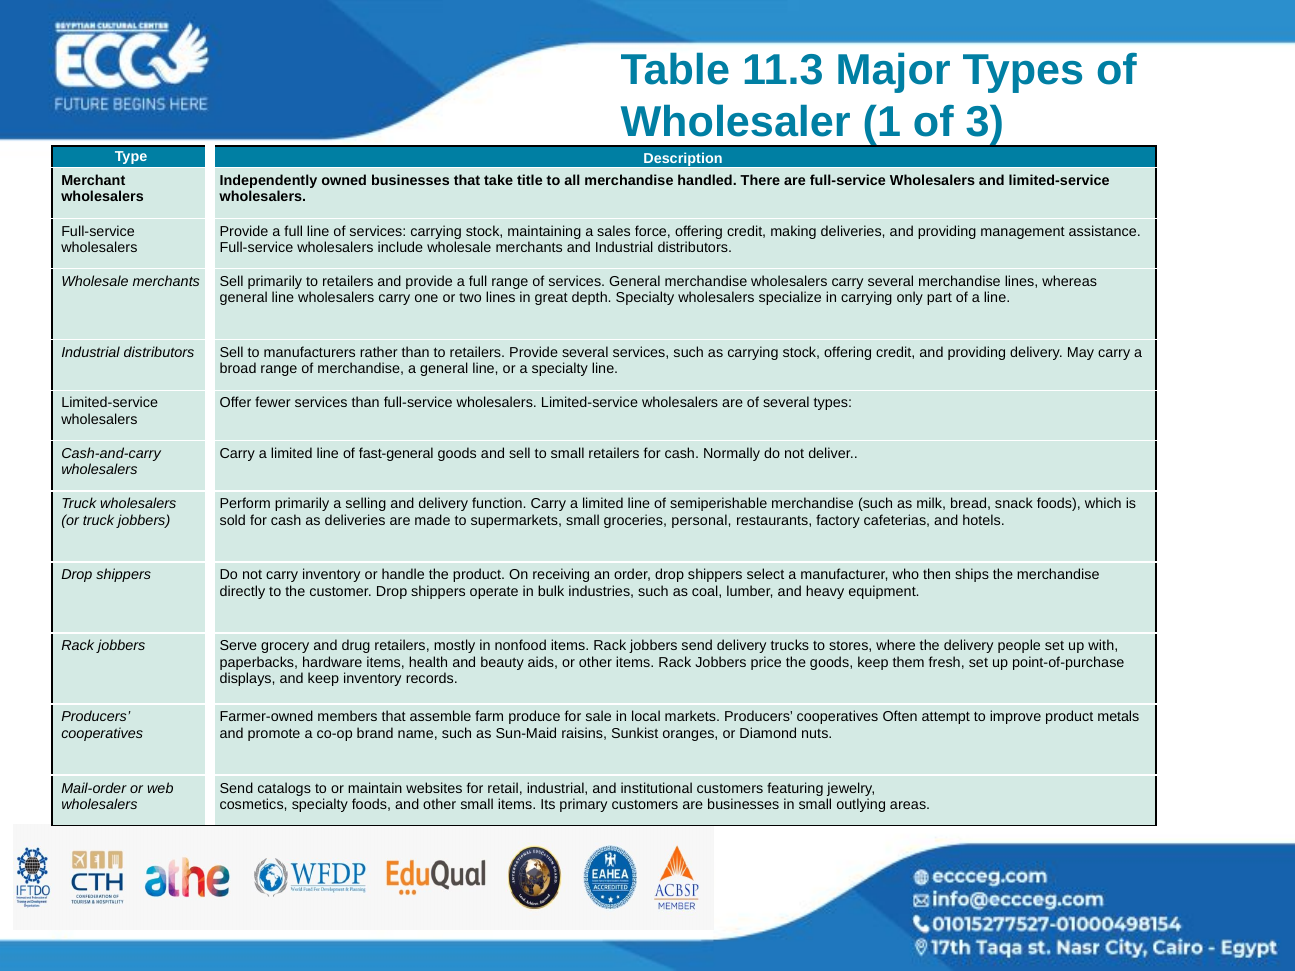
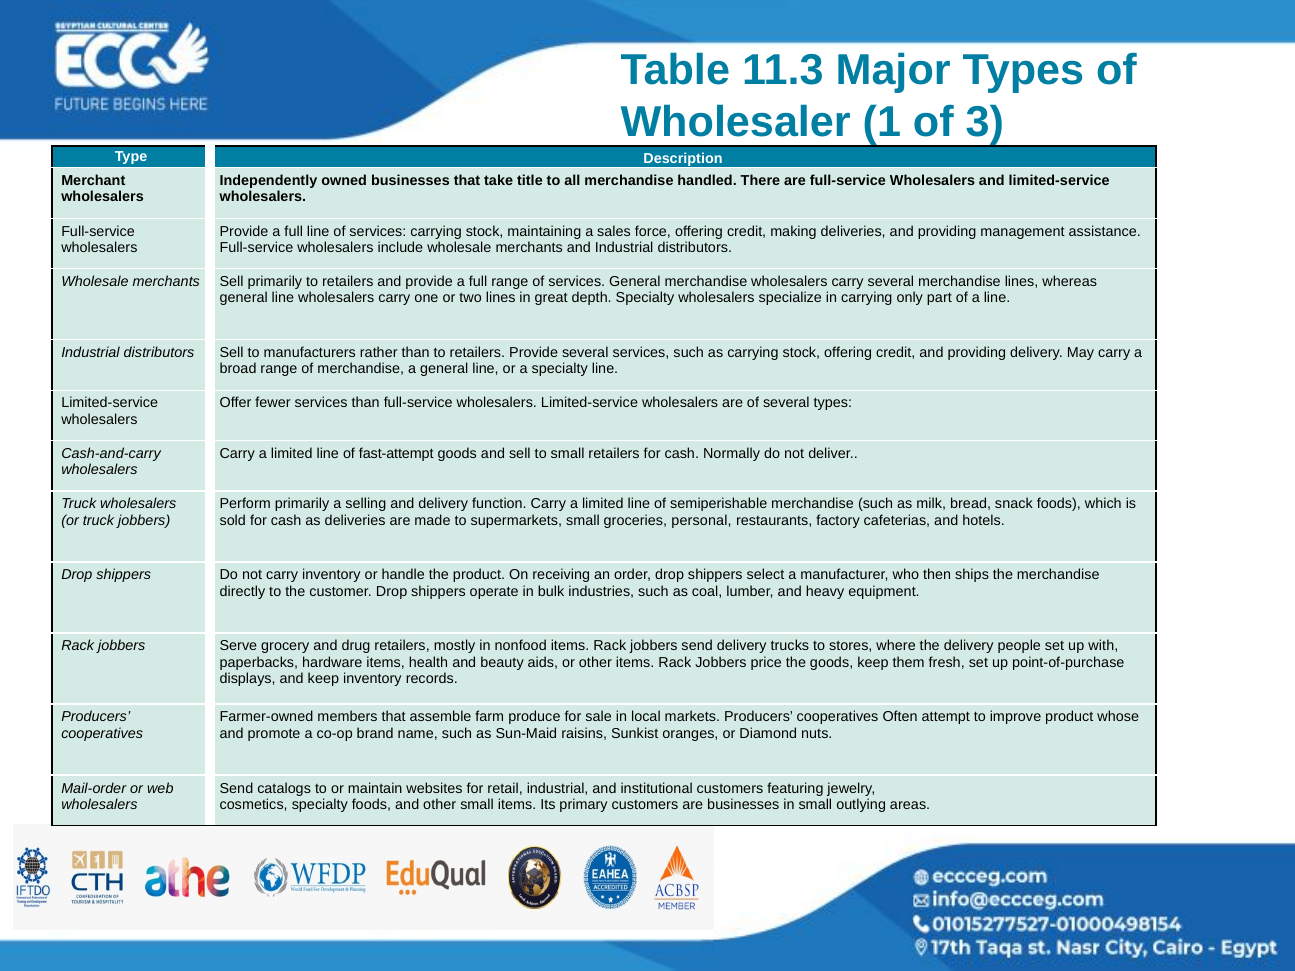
fast-general: fast-general -> fast-attempt
metals: metals -> whose
